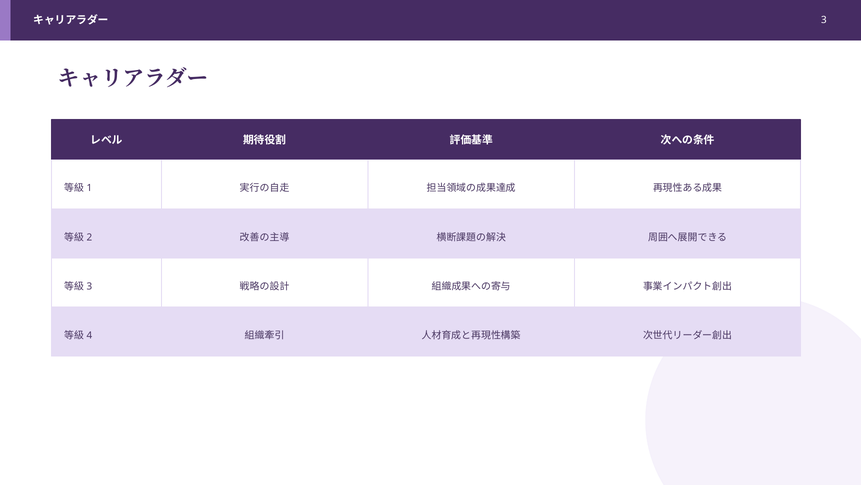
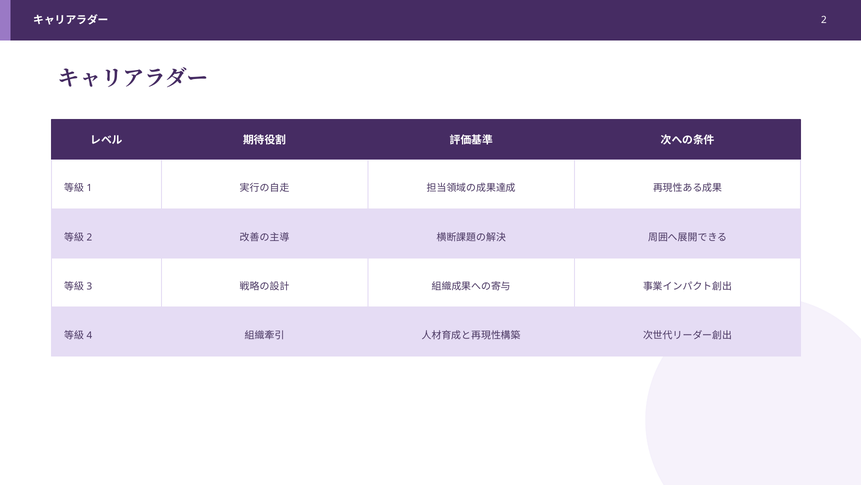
3: 3 -> 2
